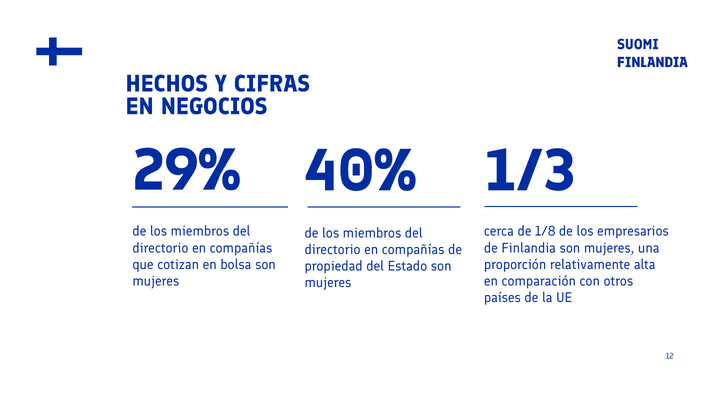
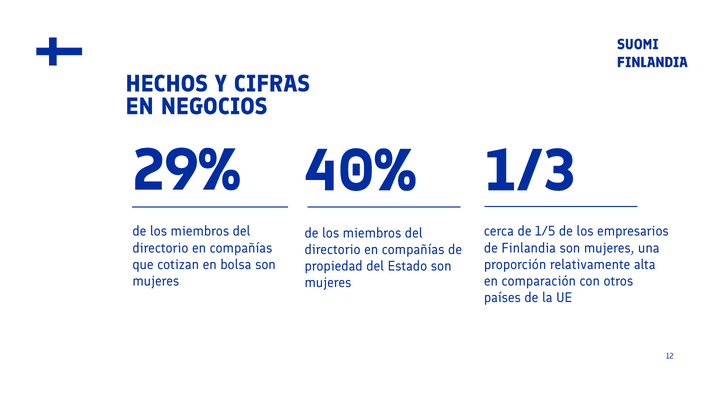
1/8: 1/8 -> 1/5
